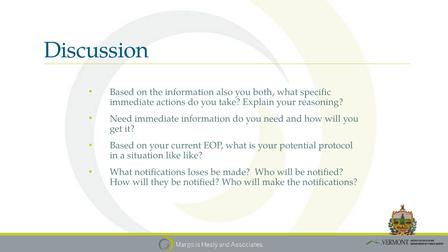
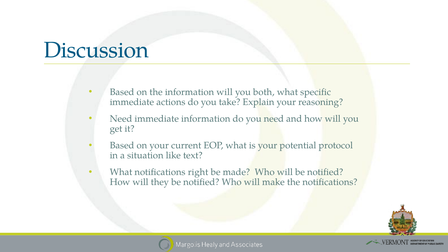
information also: also -> will
like like: like -> text
loses: loses -> right
